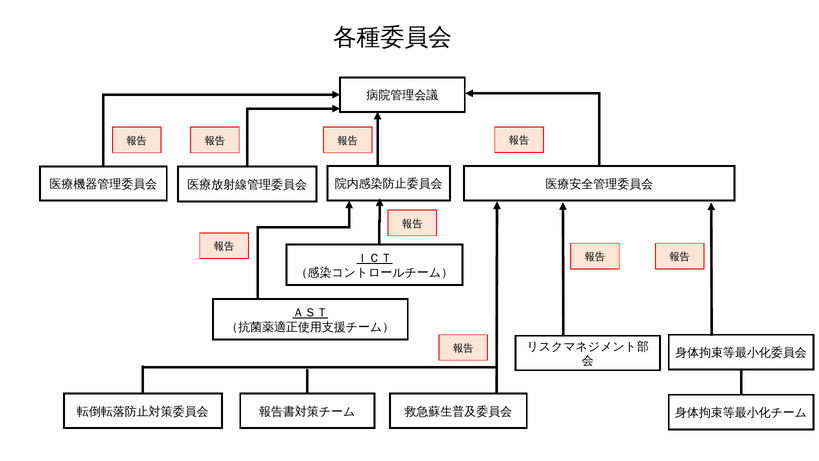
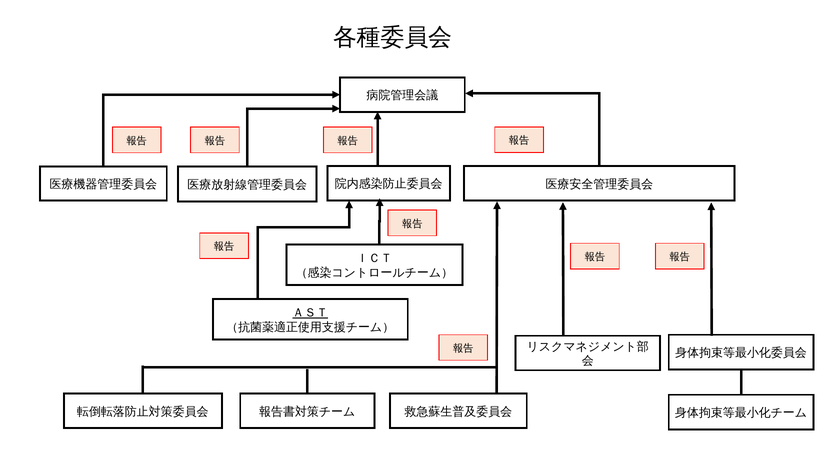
ＩＣＴ underline: present -> none
